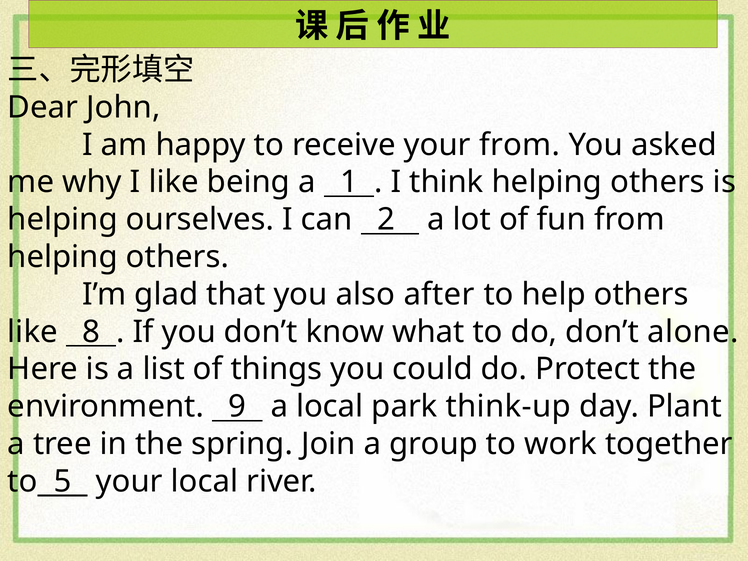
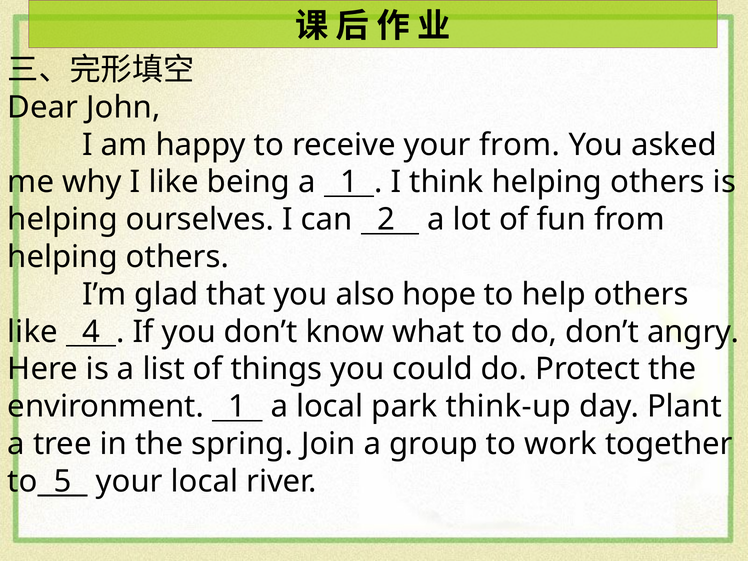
after: after -> hope
8: 8 -> 4
alone: alone -> angry
environment 9: 9 -> 1
